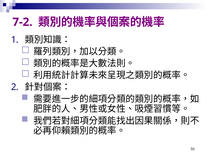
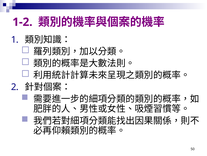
7-2: 7-2 -> 1-2
